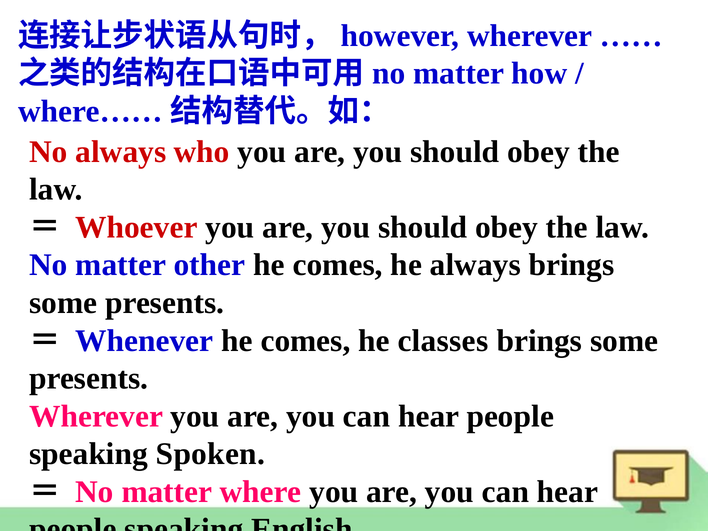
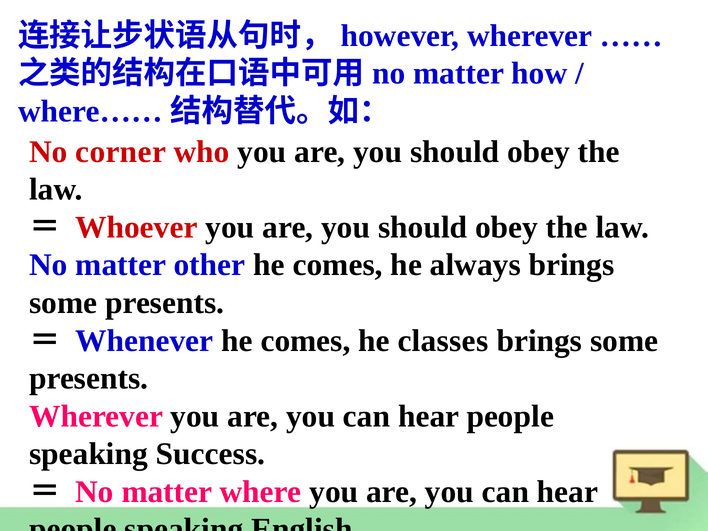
No always: always -> corner
Spoken: Spoken -> Success
